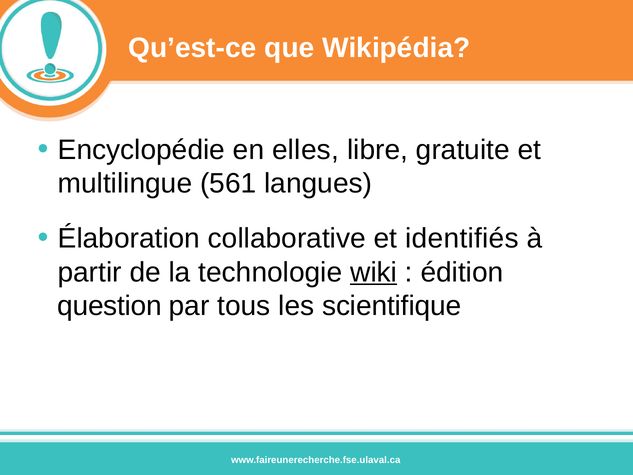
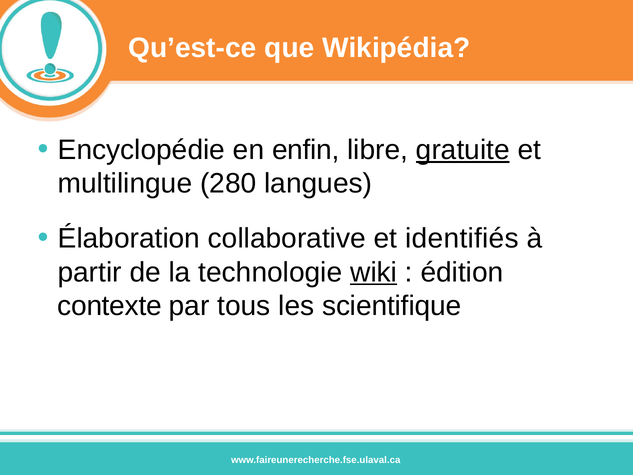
elles: elles -> enfin
gratuite underline: none -> present
561: 561 -> 280
question: question -> contexte
